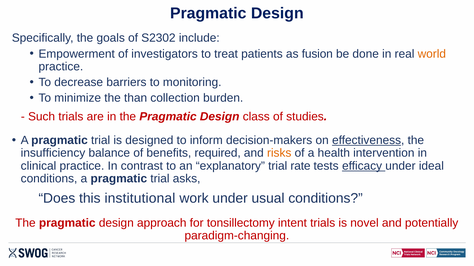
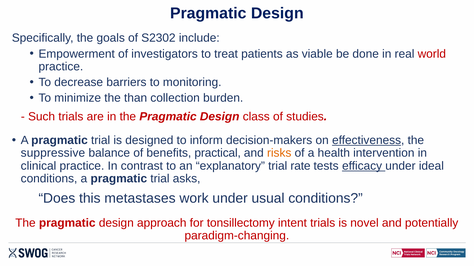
fusion: fusion -> viable
world colour: orange -> red
insufficiency: insufficiency -> suppressive
required: required -> practical
institutional: institutional -> metastases
